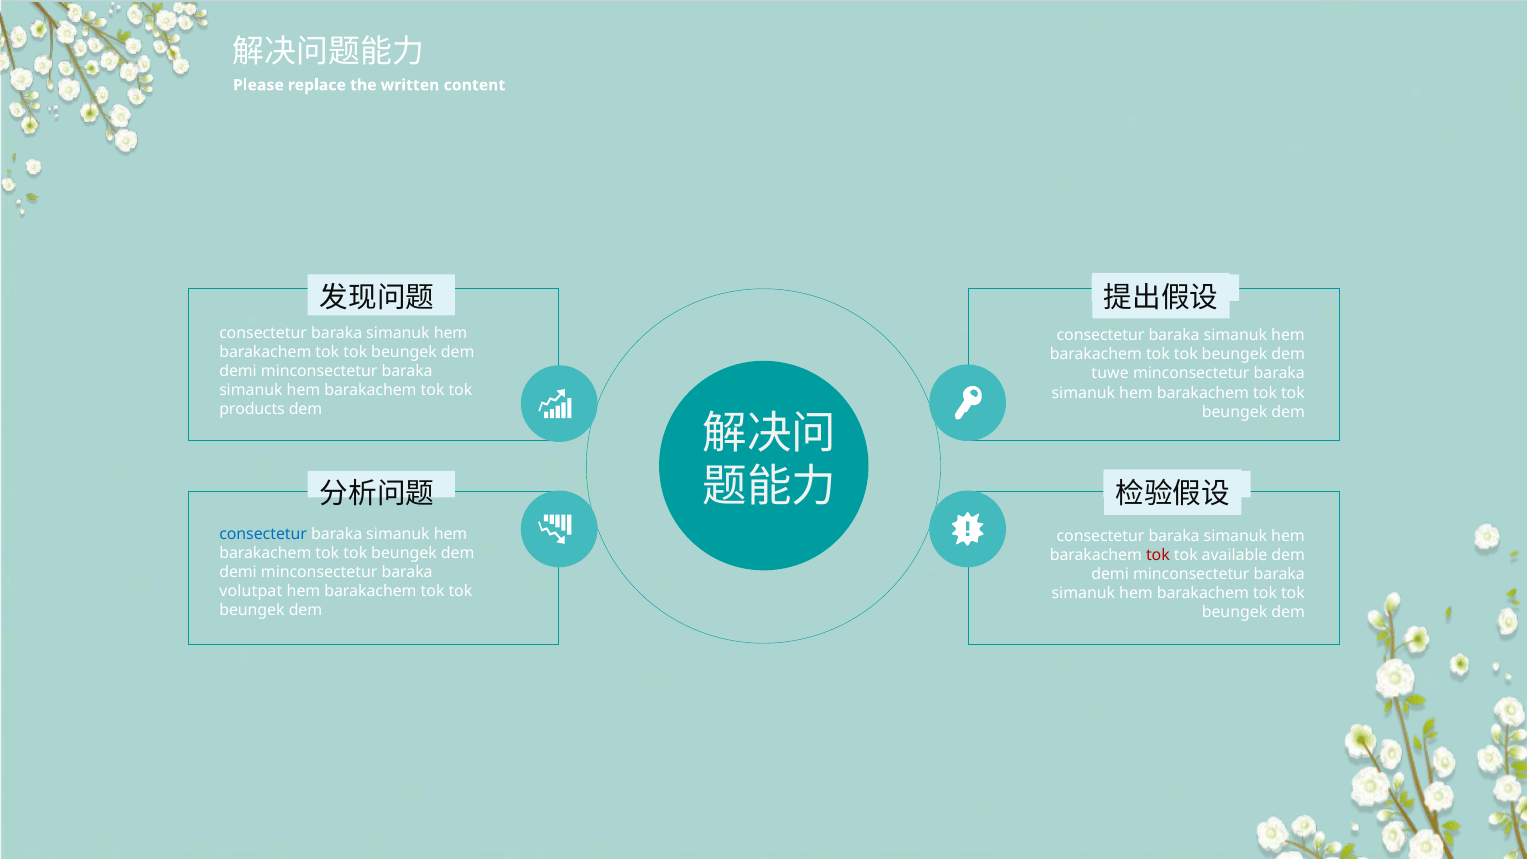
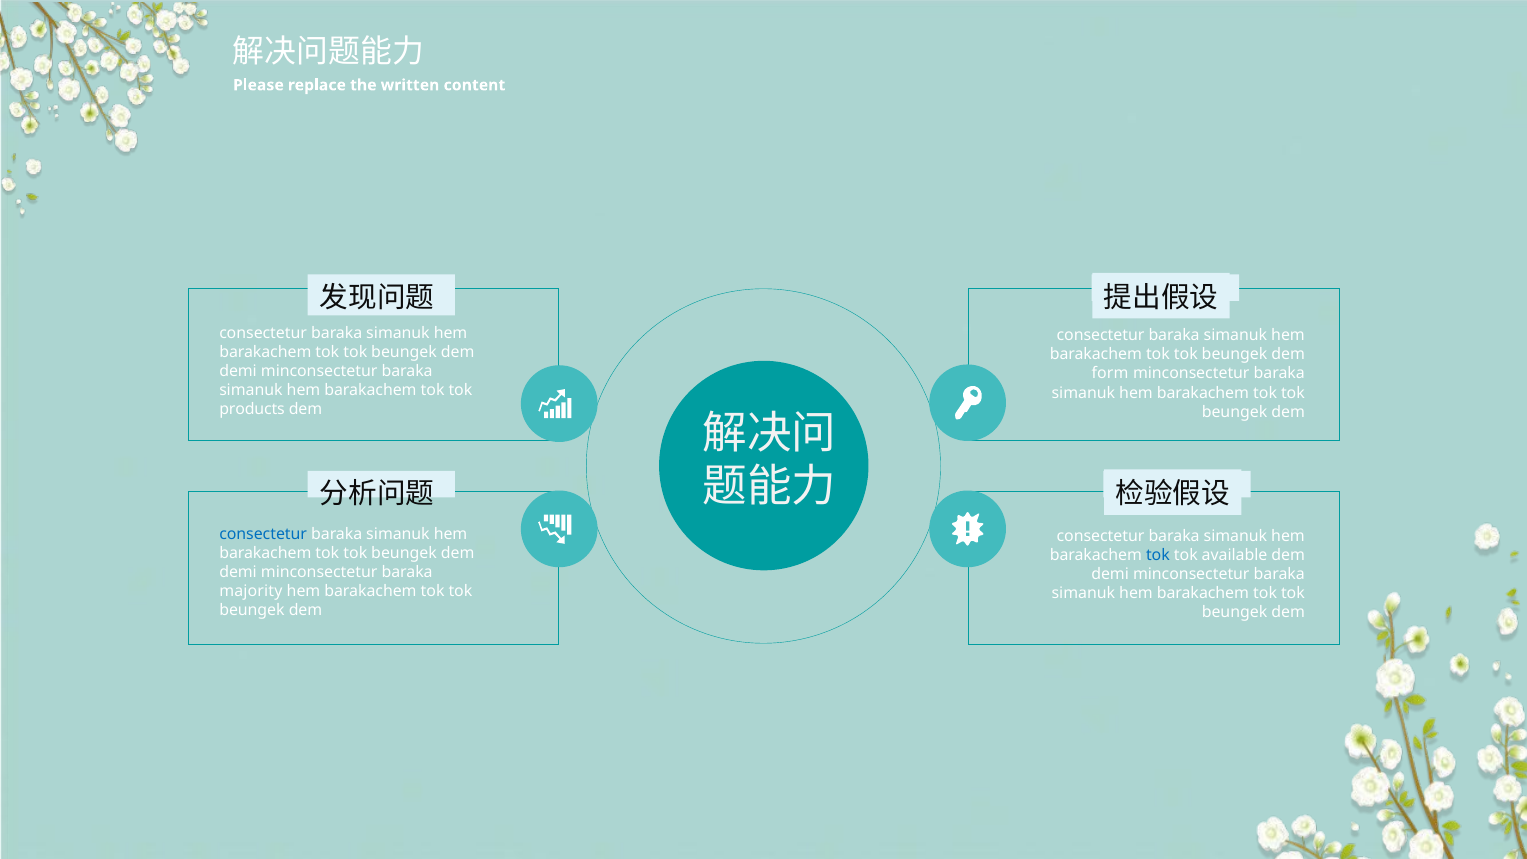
tuwe: tuwe -> form
tok at (1158, 555) colour: red -> blue
volutpat: volutpat -> majority
